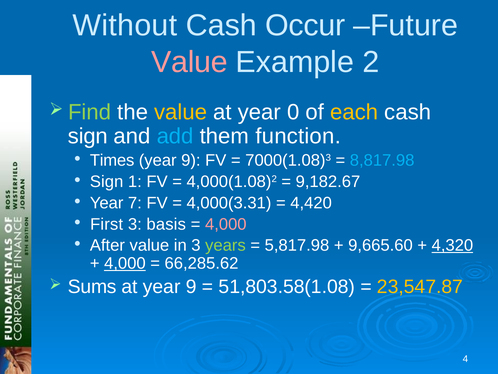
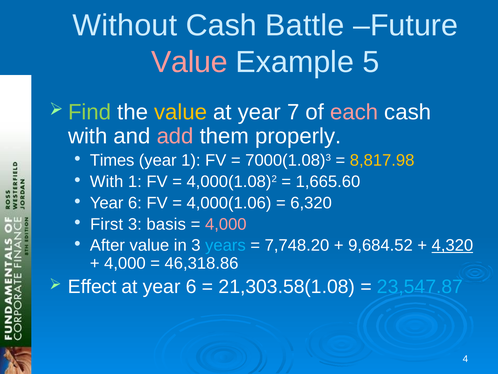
Occur: Occur -> Battle
2: 2 -> 5
0: 0 -> 7
each colour: yellow -> pink
sign at (88, 136): sign -> with
add colour: light blue -> pink
function: function -> properly
9 at (191, 160): 9 -> 1
8,817.98 colour: light blue -> yellow
Sign at (107, 181): Sign -> With
9,182.67: 9,182.67 -> 1,665.60
7 at (135, 203): 7 -> 6
4,000(3.31: 4,000(3.31 -> 4,000(1.06
4,420: 4,420 -> 6,320
years colour: light green -> light blue
5,817.98: 5,817.98 -> 7,748.20
9,665.60: 9,665.60 -> 9,684.52
4,000 at (125, 263) underline: present -> none
66,285.62: 66,285.62 -> 46,318.86
Sums: Sums -> Effect
at year 9: 9 -> 6
51,803.58(1.08: 51,803.58(1.08 -> 21,303.58(1.08
23,547.87 colour: yellow -> light blue
